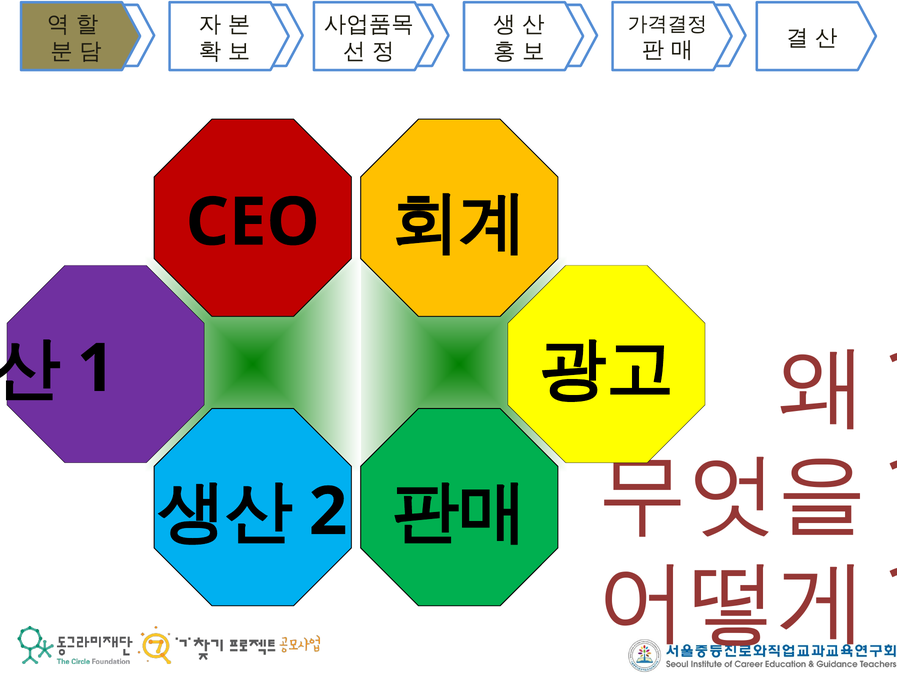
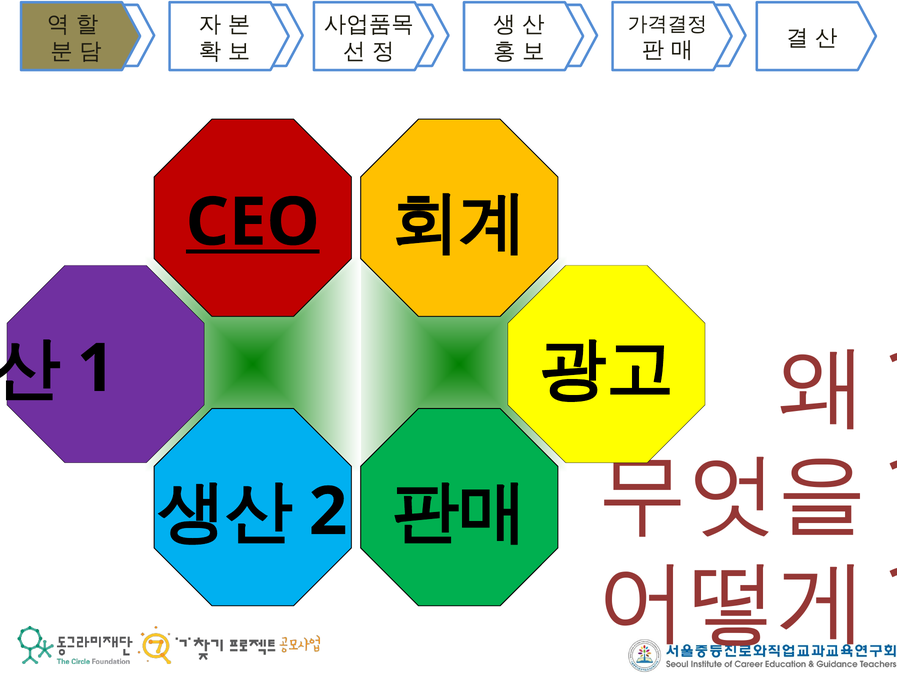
CEO underline: none -> present
